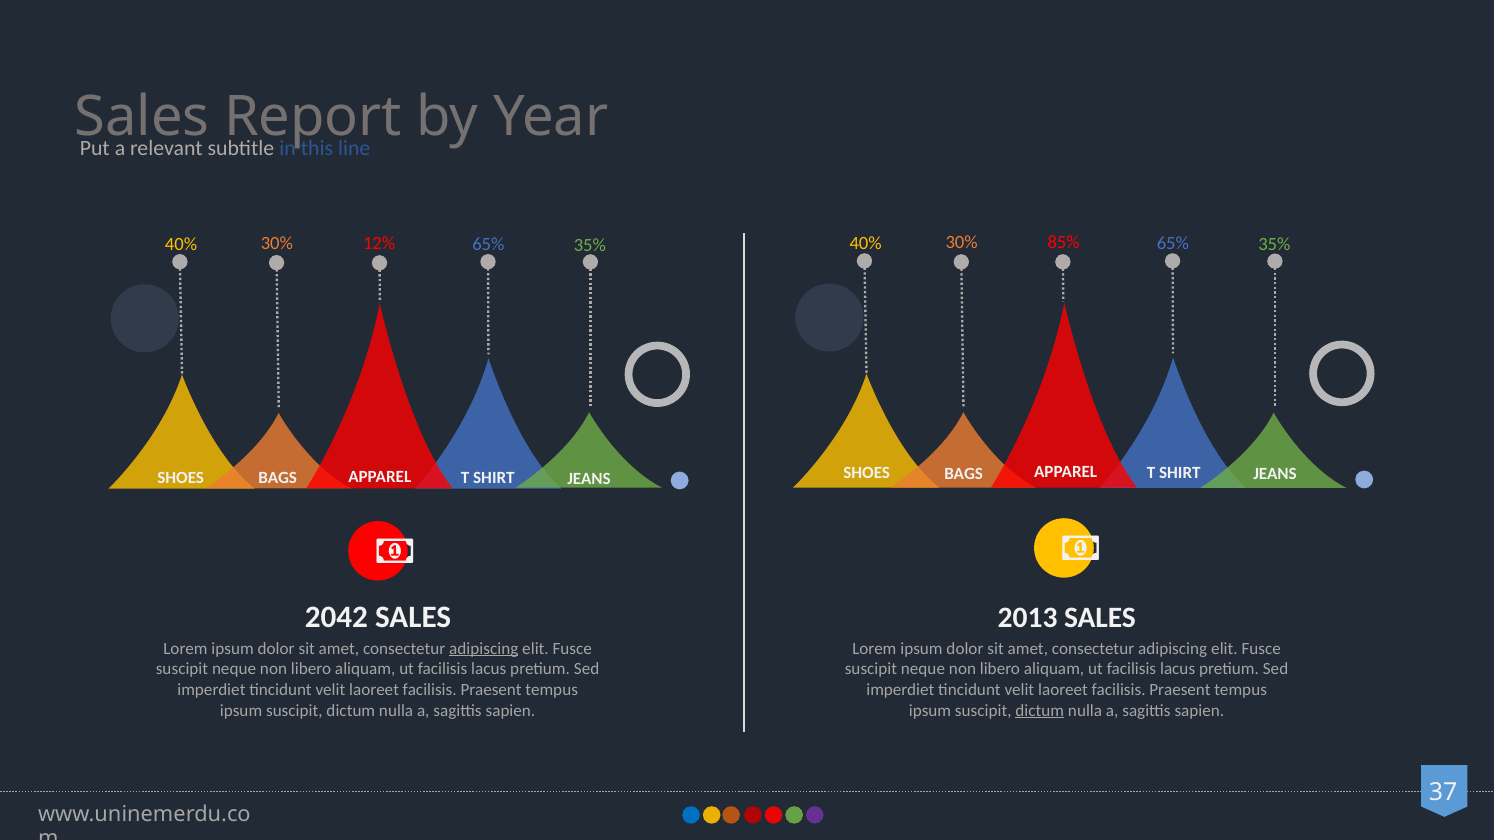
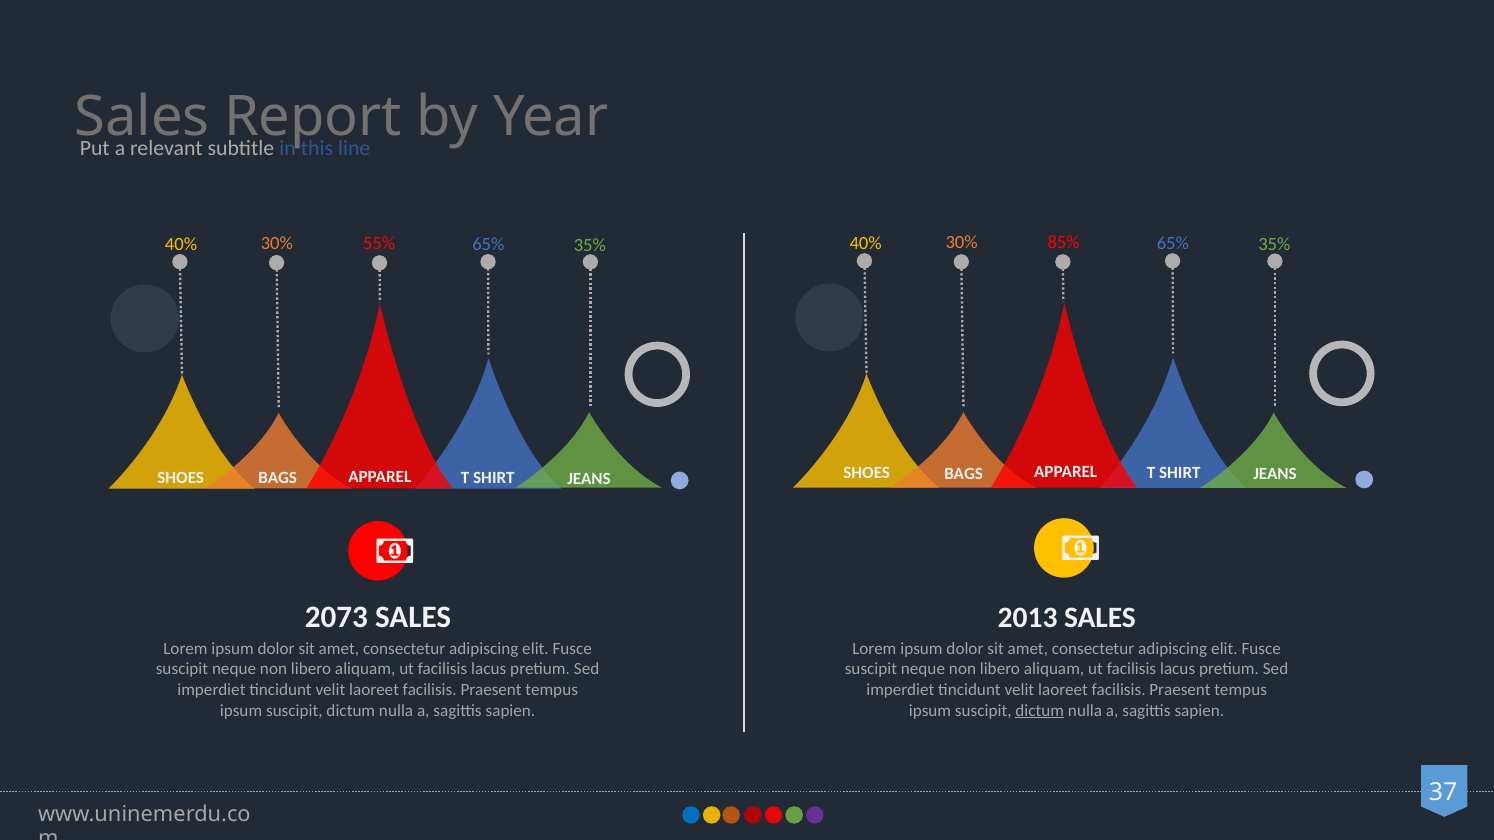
12%: 12% -> 55%
2042: 2042 -> 2073
adipiscing at (484, 649) underline: present -> none
